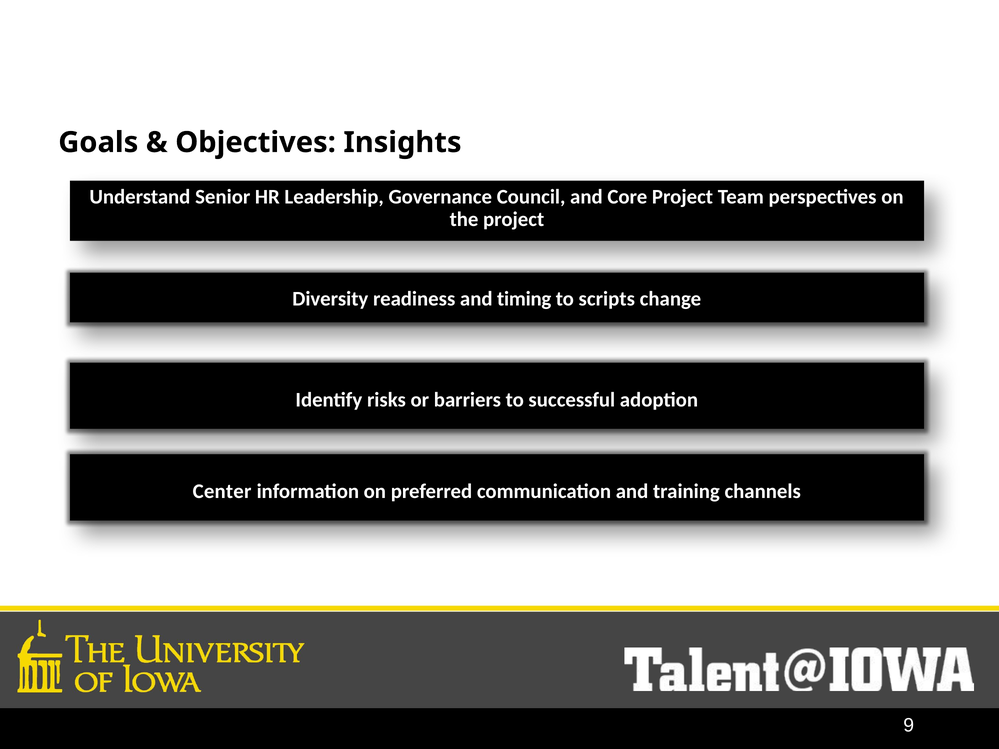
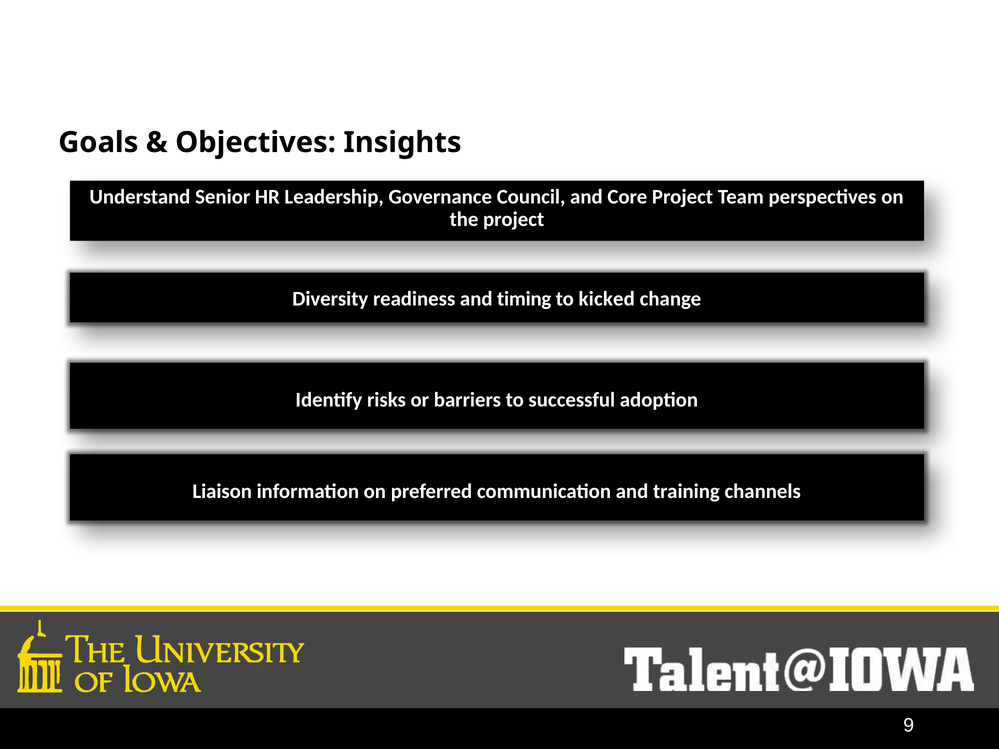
scripts: scripts -> kicked
Center: Center -> Liaison
